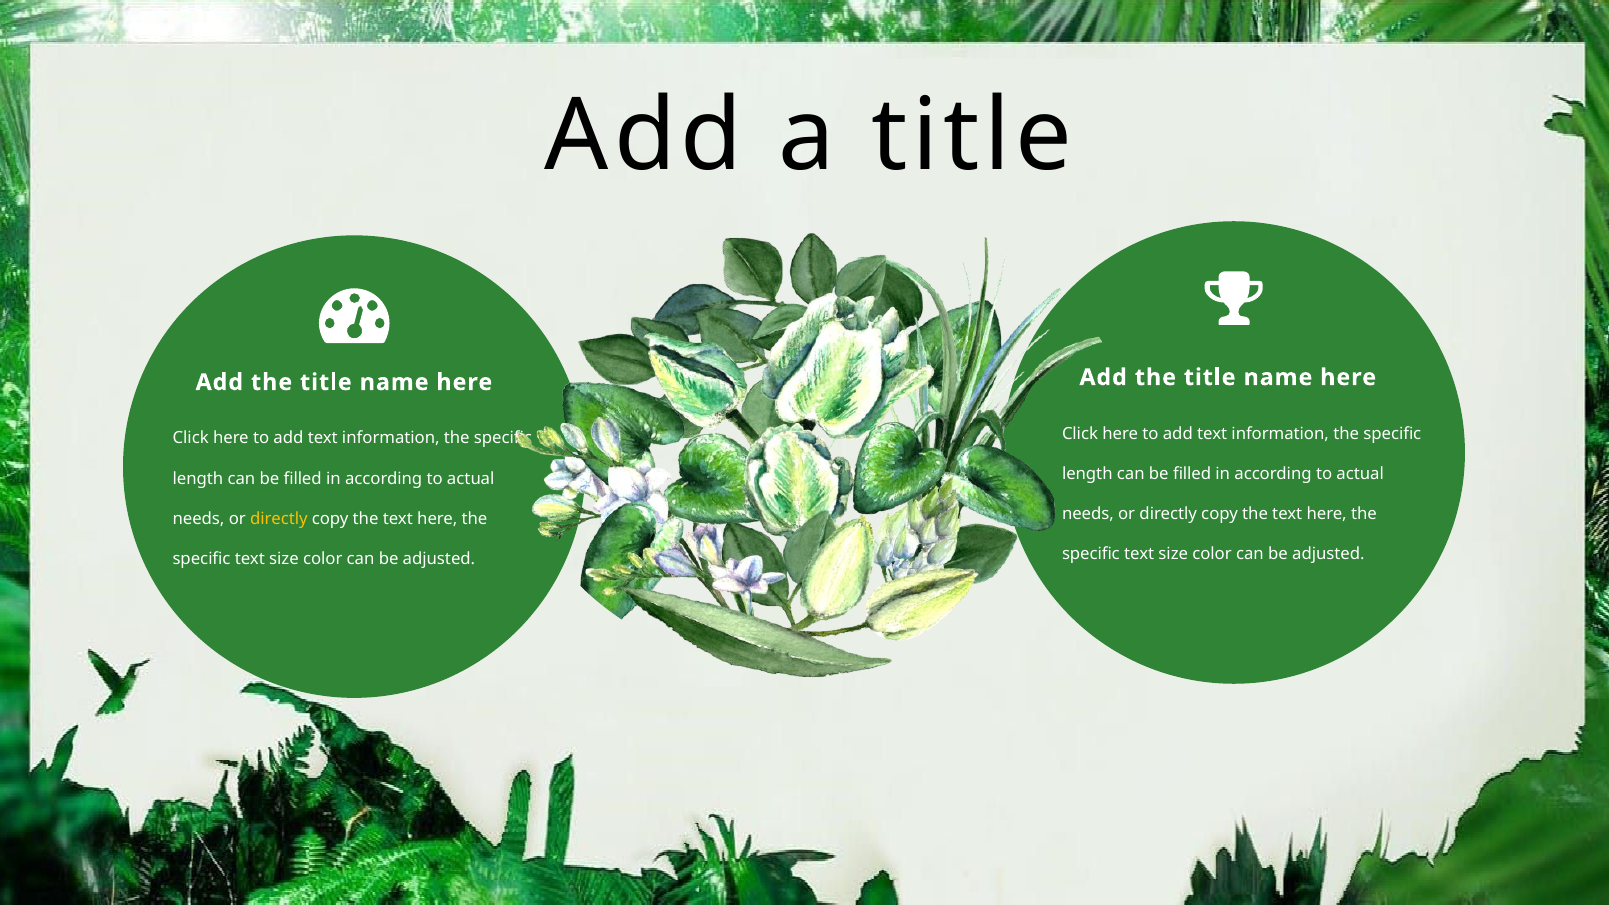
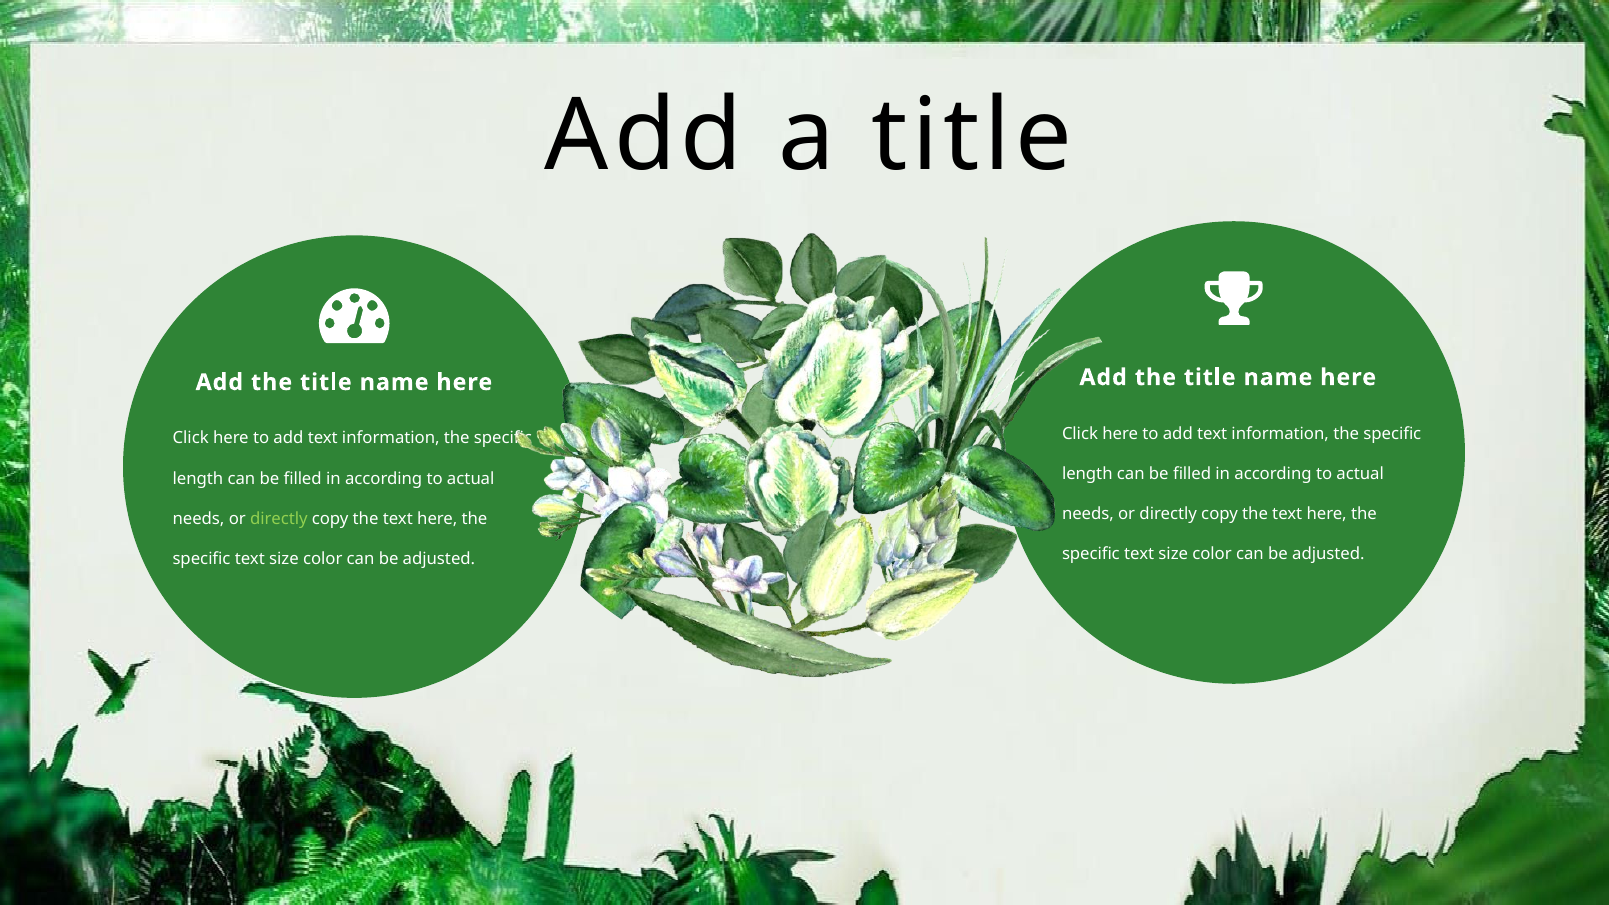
directly at (279, 519) colour: yellow -> light green
